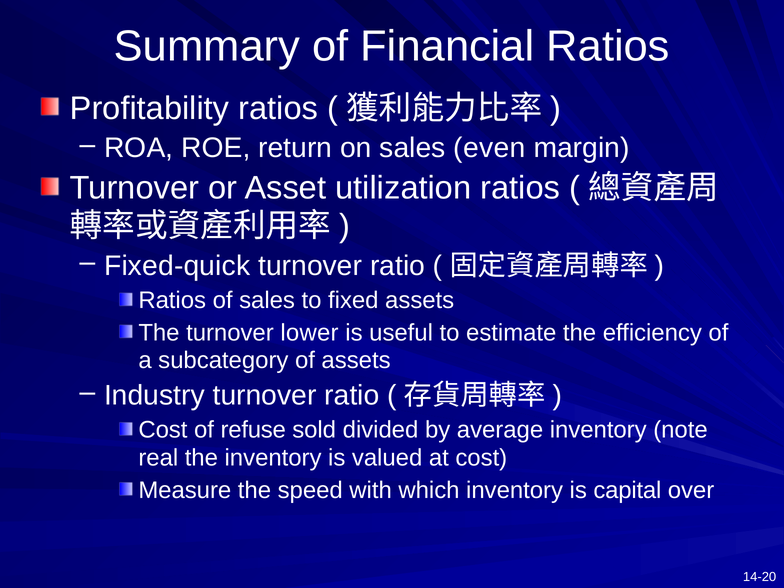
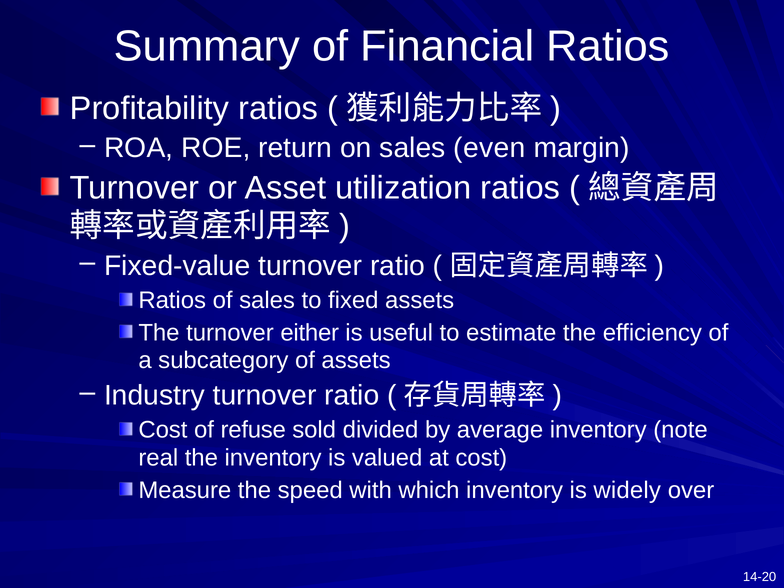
Fixed-quick: Fixed-quick -> Fixed-value
lower: lower -> either
capital: capital -> widely
